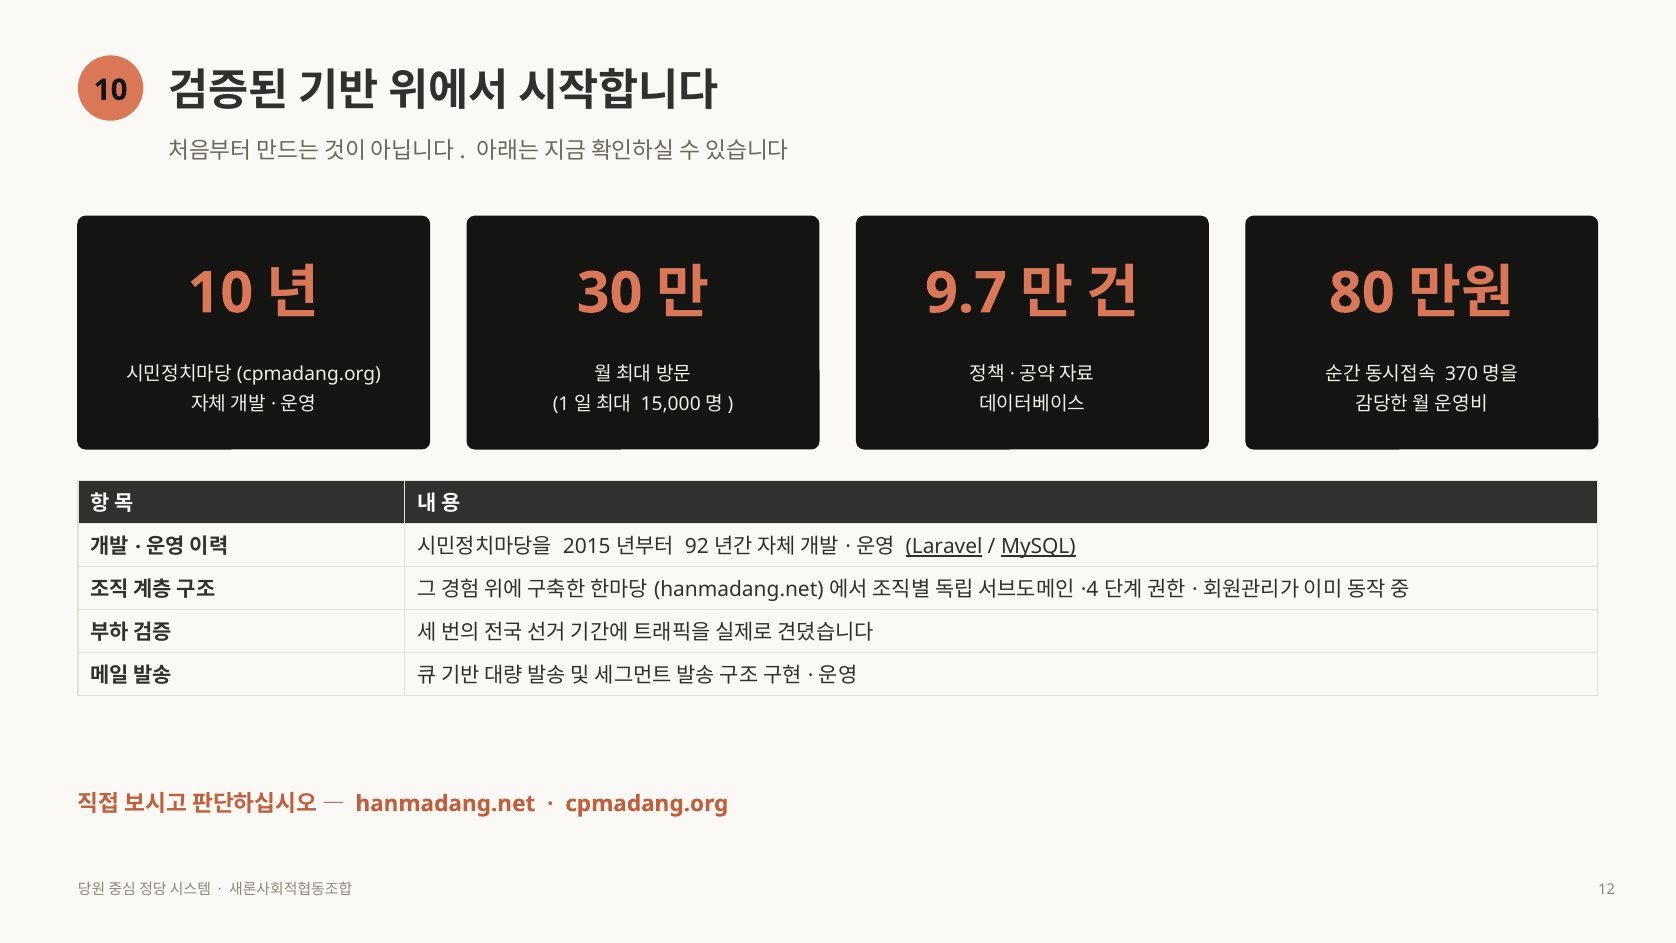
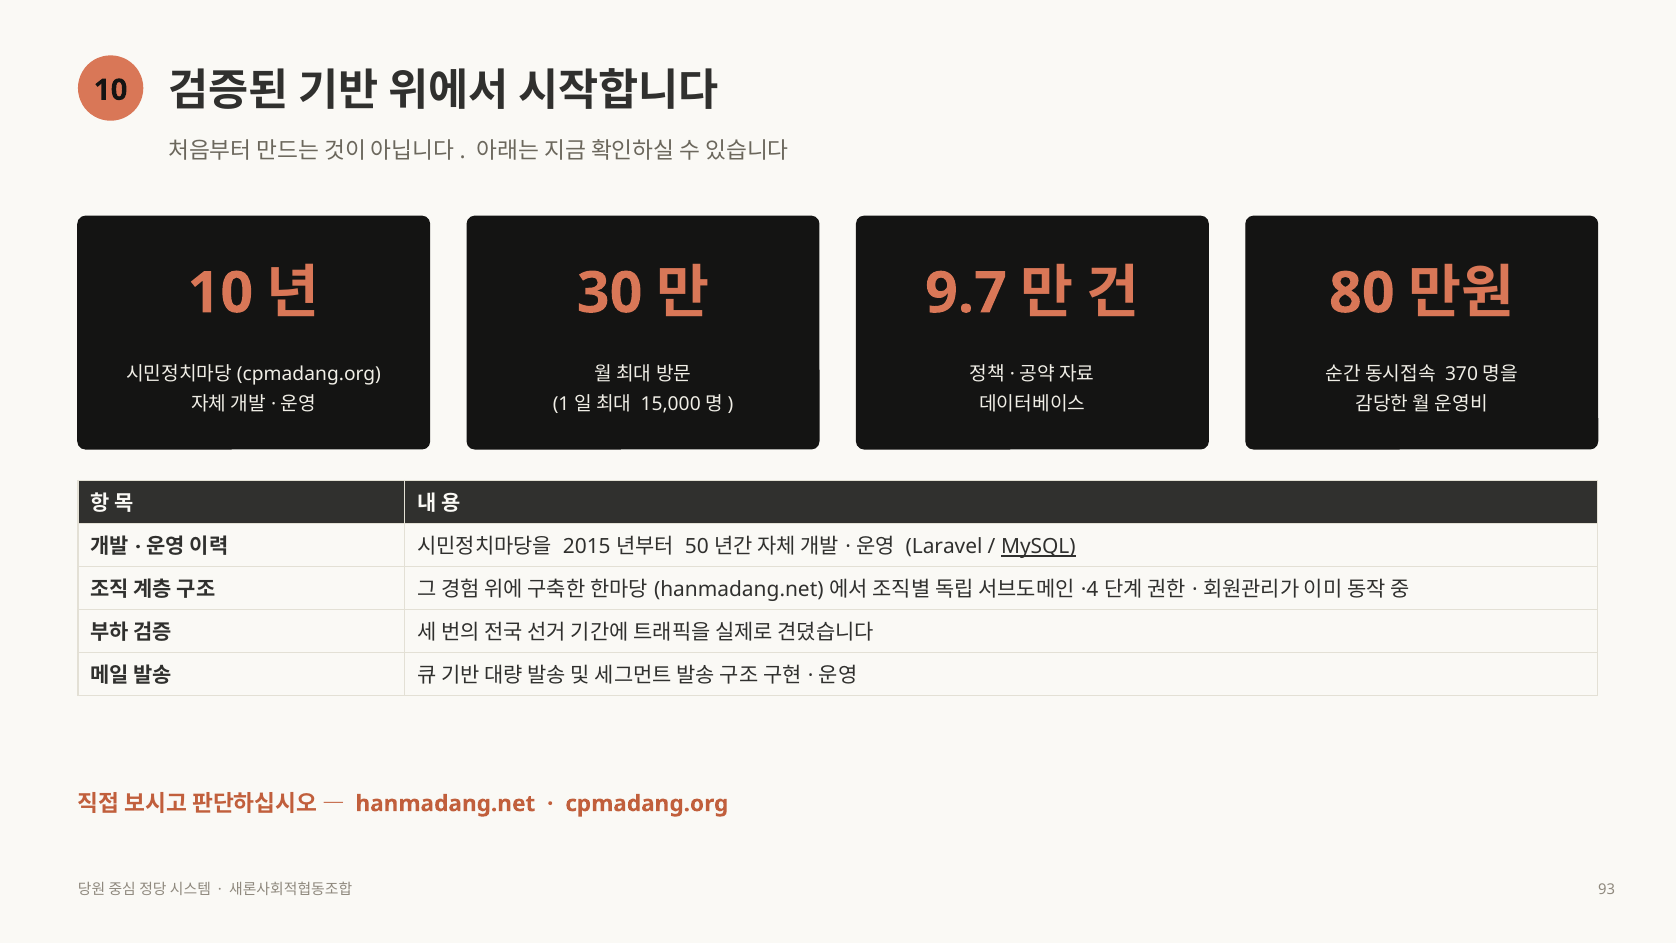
92: 92 -> 50
Laravel underline: present -> none
12: 12 -> 93
